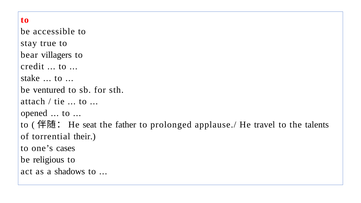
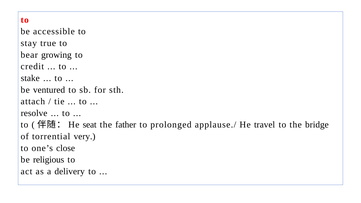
villagers: villagers -> growing
opened: opened -> resolve
talents: talents -> bridge
their: their -> very
cases: cases -> close
shadows: shadows -> delivery
